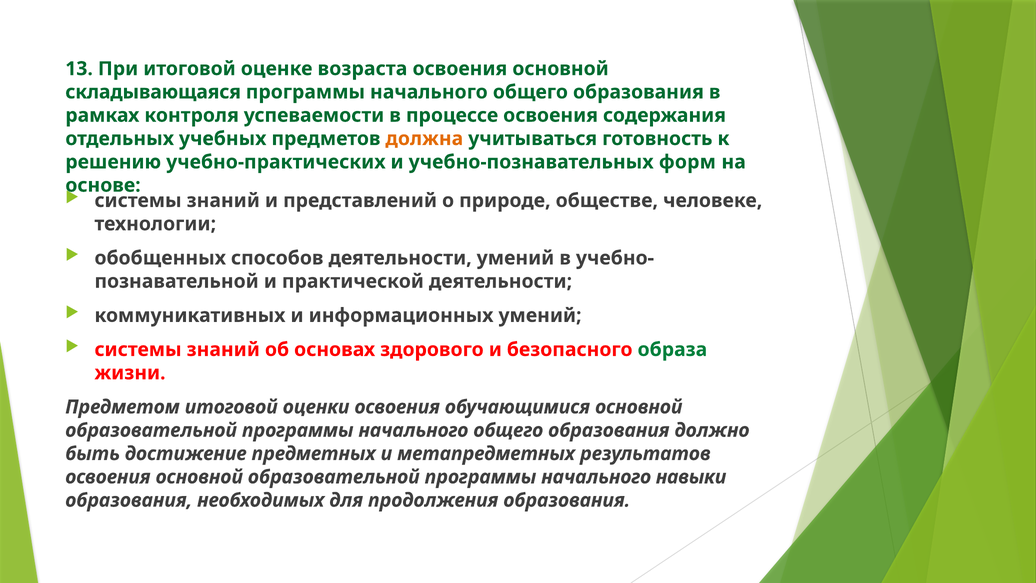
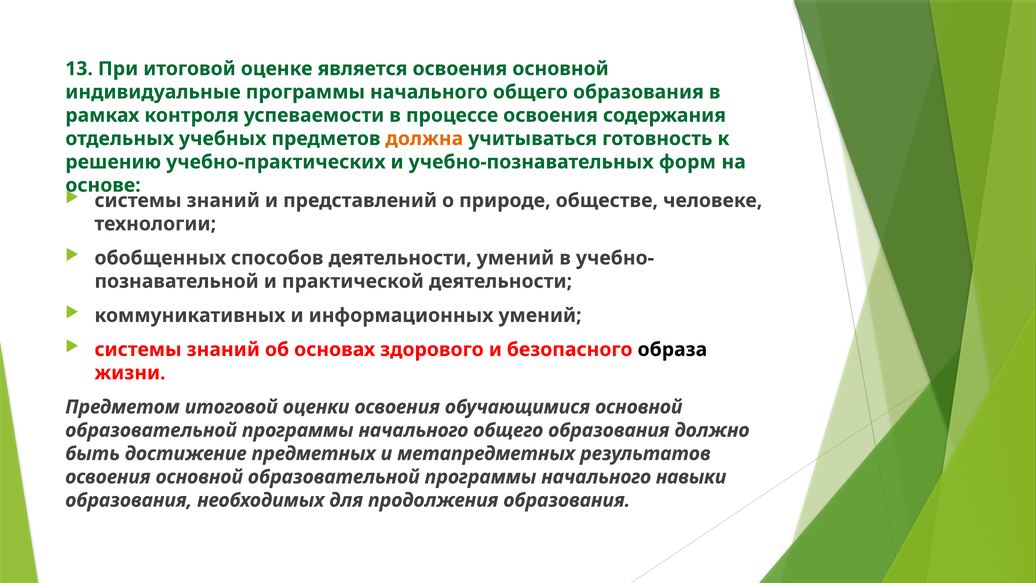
возраста: возраста -> является
складывающаяся: складывающаяся -> индивидуальные
образа colour: green -> black
